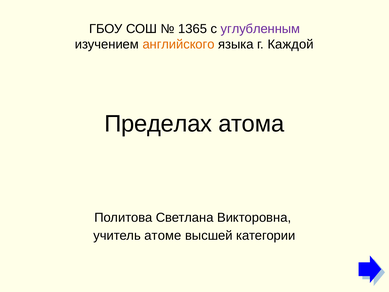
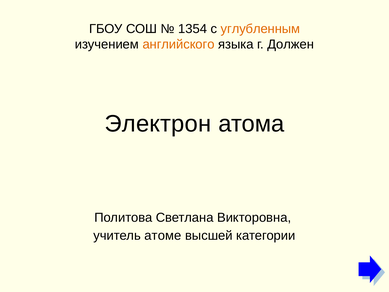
1365: 1365 -> 1354
углубленным colour: purple -> orange
Каждой: Каждой -> Должен
Пределах: Пределах -> Электрон
